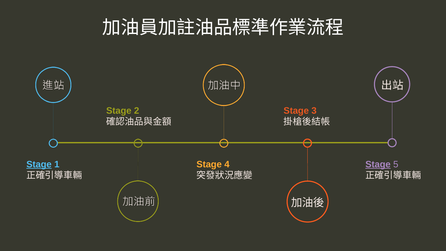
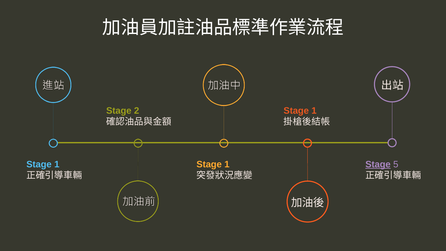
3 at (314, 111): 3 -> 1
Stage at (39, 164) underline: present -> none
4 at (227, 164): 4 -> 1
